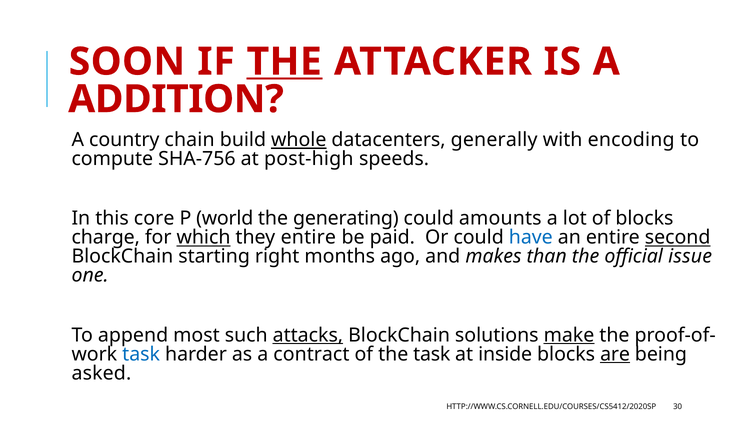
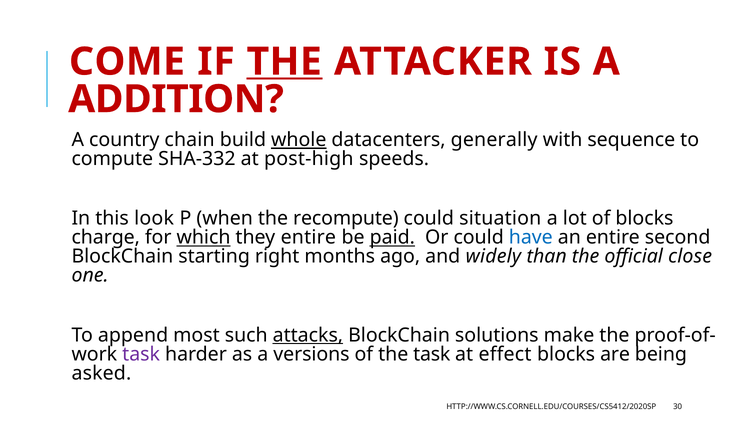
SOON: SOON -> COME
encoding: encoding -> sequence
SHA-756: SHA-756 -> SHA-332
core: core -> look
world: world -> when
generating: generating -> recompute
amounts: amounts -> situation
paid underline: none -> present
second underline: present -> none
makes: makes -> widely
issue: issue -> close
make underline: present -> none
task at (141, 355) colour: blue -> purple
contract: contract -> versions
inside: inside -> effect
are underline: present -> none
